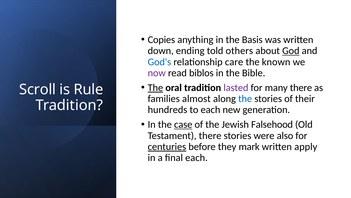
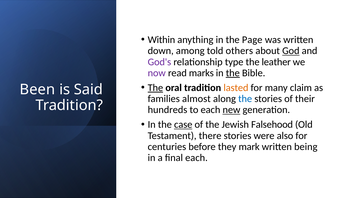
Copies: Copies -> Within
Basis: Basis -> Page
ending: ending -> among
God's colour: blue -> purple
care: care -> type
known: known -> leather
biblos: biblos -> marks
the at (233, 73) underline: none -> present
lasted colour: purple -> orange
many there: there -> claim
Scroll: Scroll -> Been
Rule: Rule -> Said
new underline: none -> present
centuries underline: present -> none
apply: apply -> being
